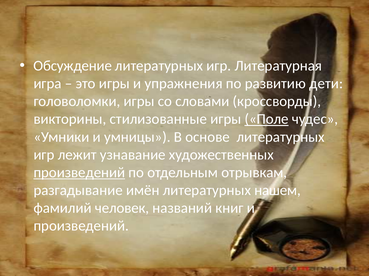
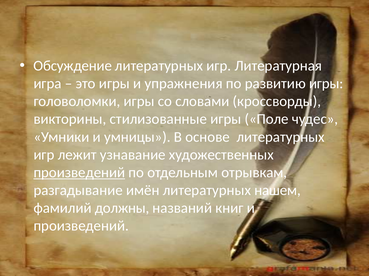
развитию дети: дети -> игры
Поле underline: present -> none
человек: человек -> должны
